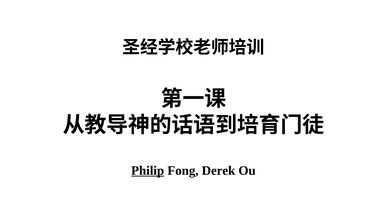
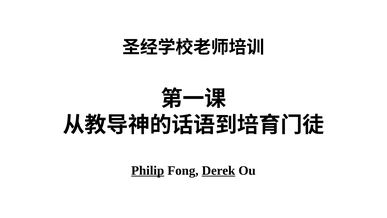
Derek underline: none -> present
